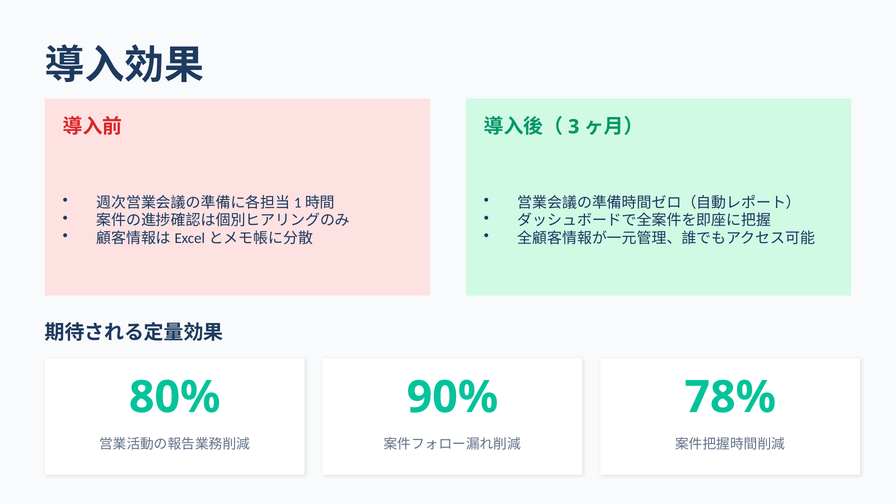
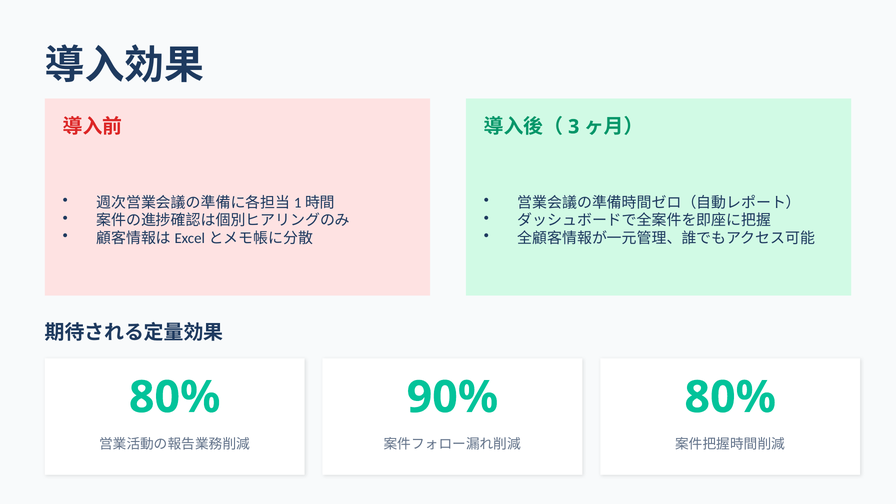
78% at (730, 397): 78% -> 80%
